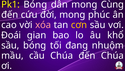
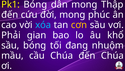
Cùng: Cùng -> Thập
xóa colour: pink -> light blue
Đoái: Đoái -> Phải
